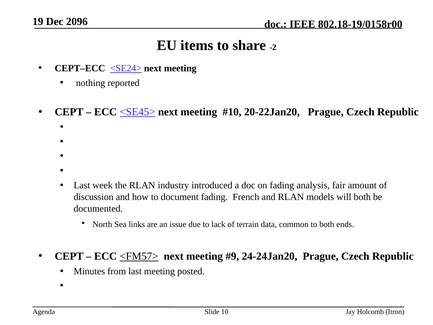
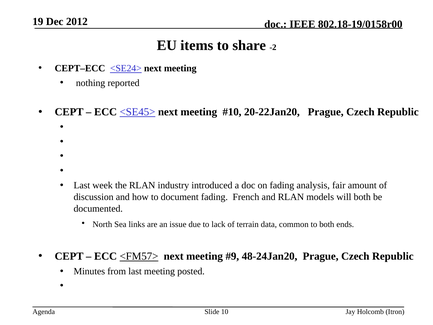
2096: 2096 -> 2012
24-24Jan20: 24-24Jan20 -> 48-24Jan20
